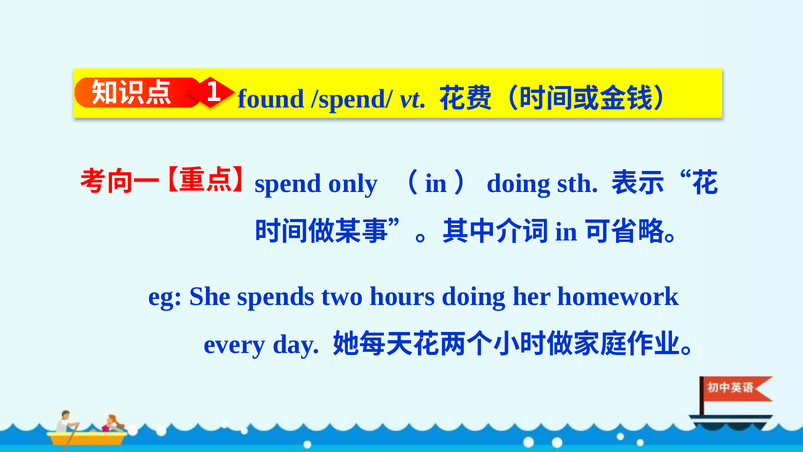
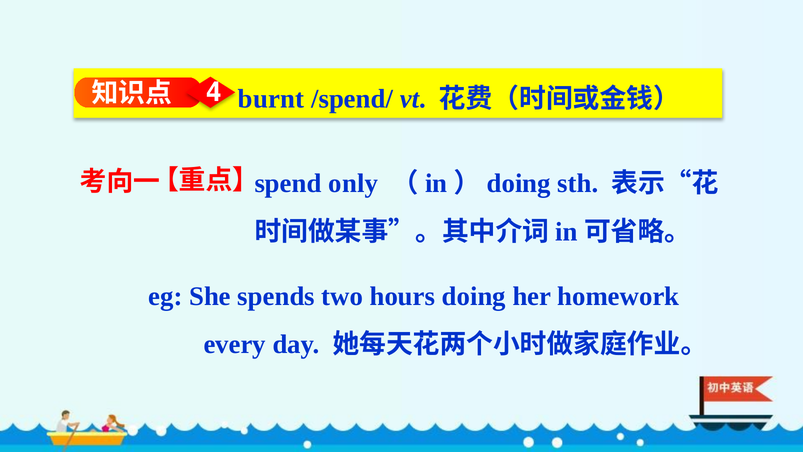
1: 1 -> 4
found: found -> burnt
